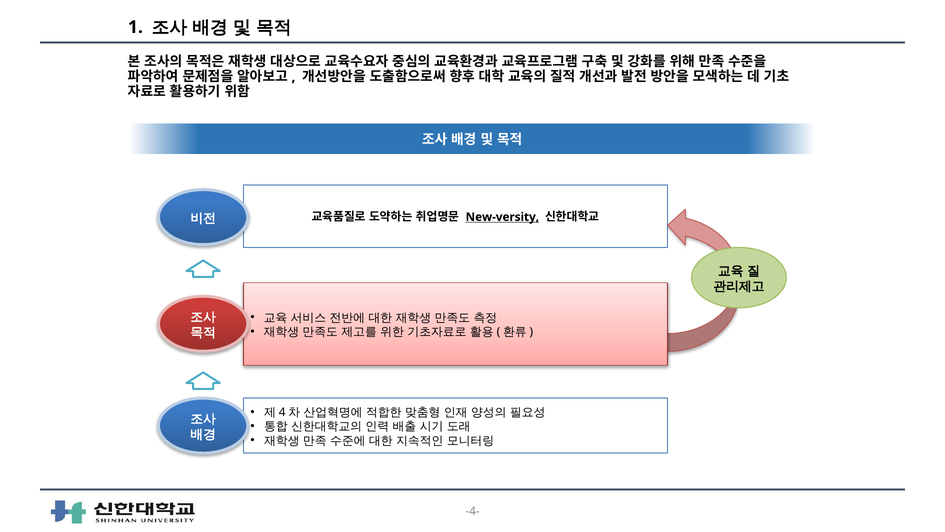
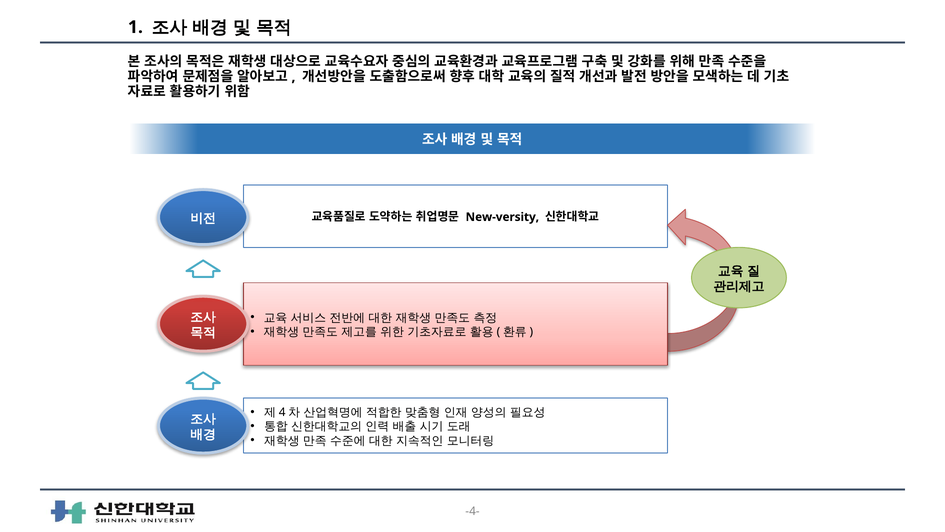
New-versity underline: present -> none
